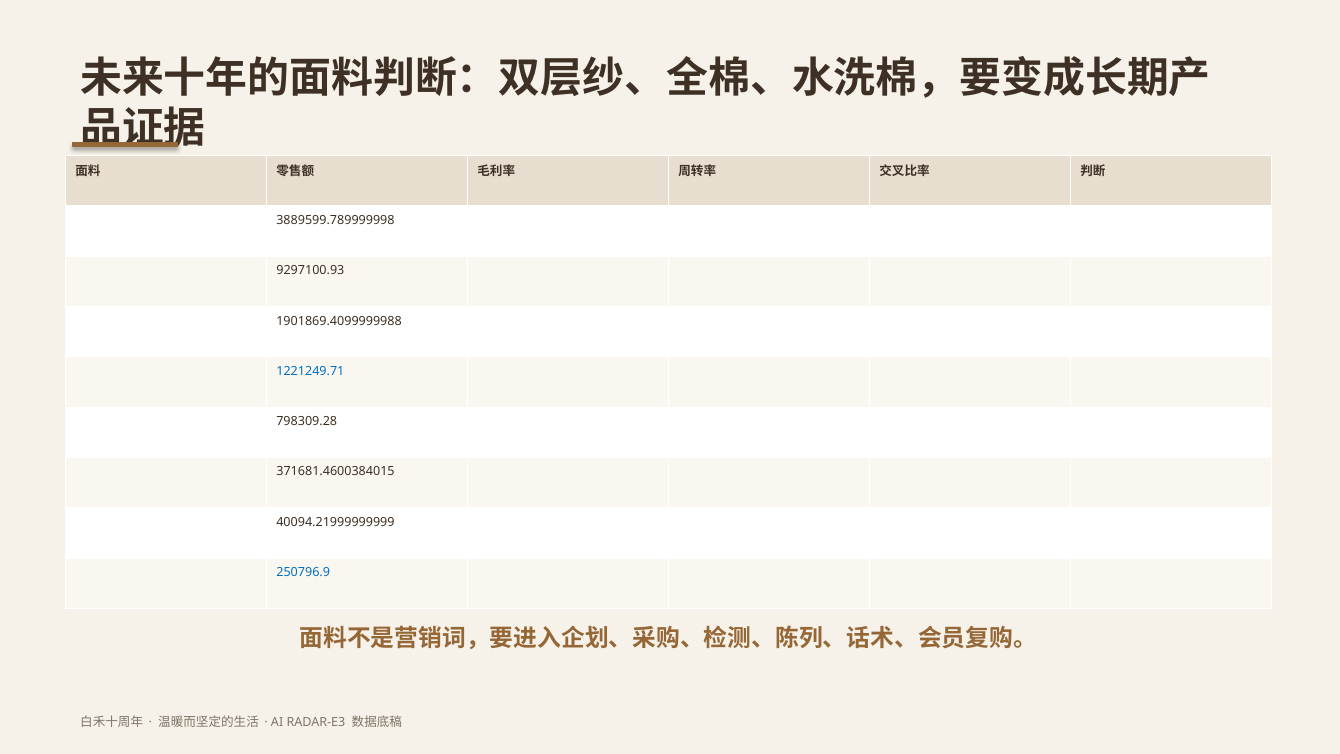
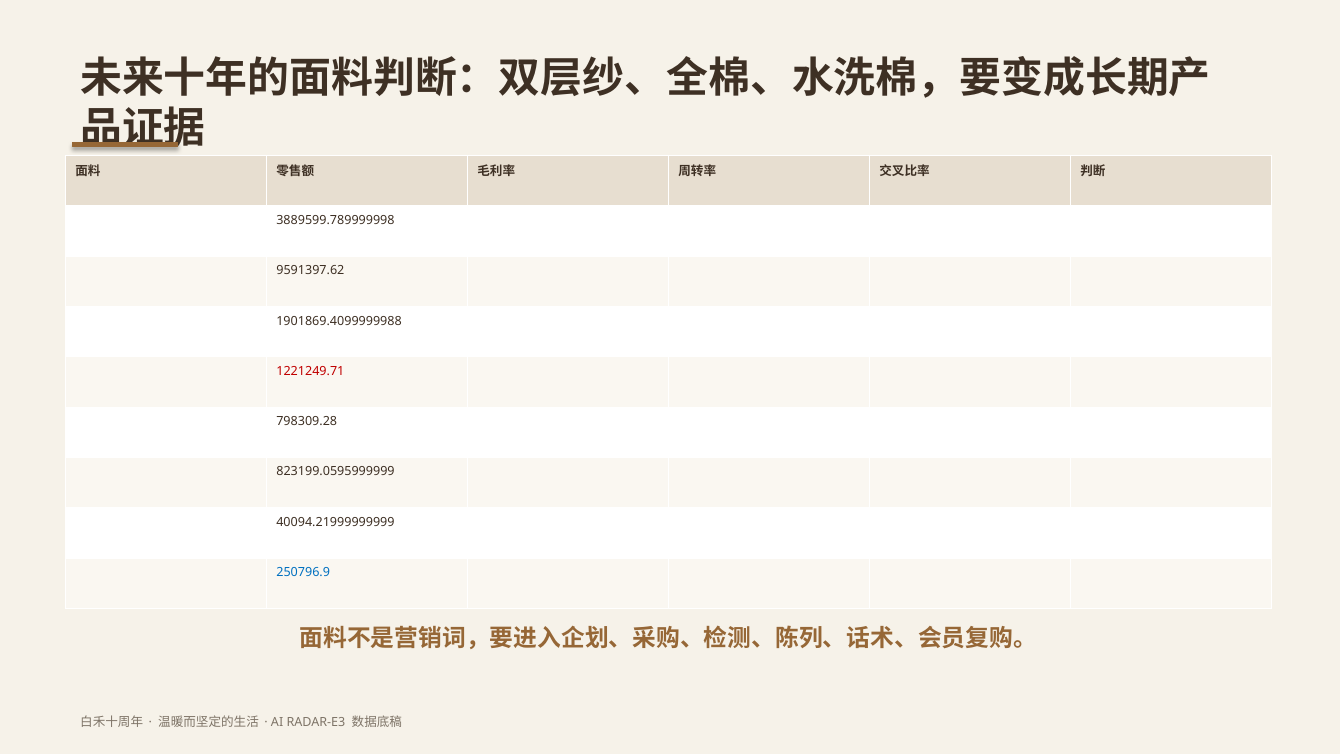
9297100.93: 9297100.93 -> 9591397.62
1221249.71 colour: blue -> red
371681.4600384015: 371681.4600384015 -> 823199.0595999999
